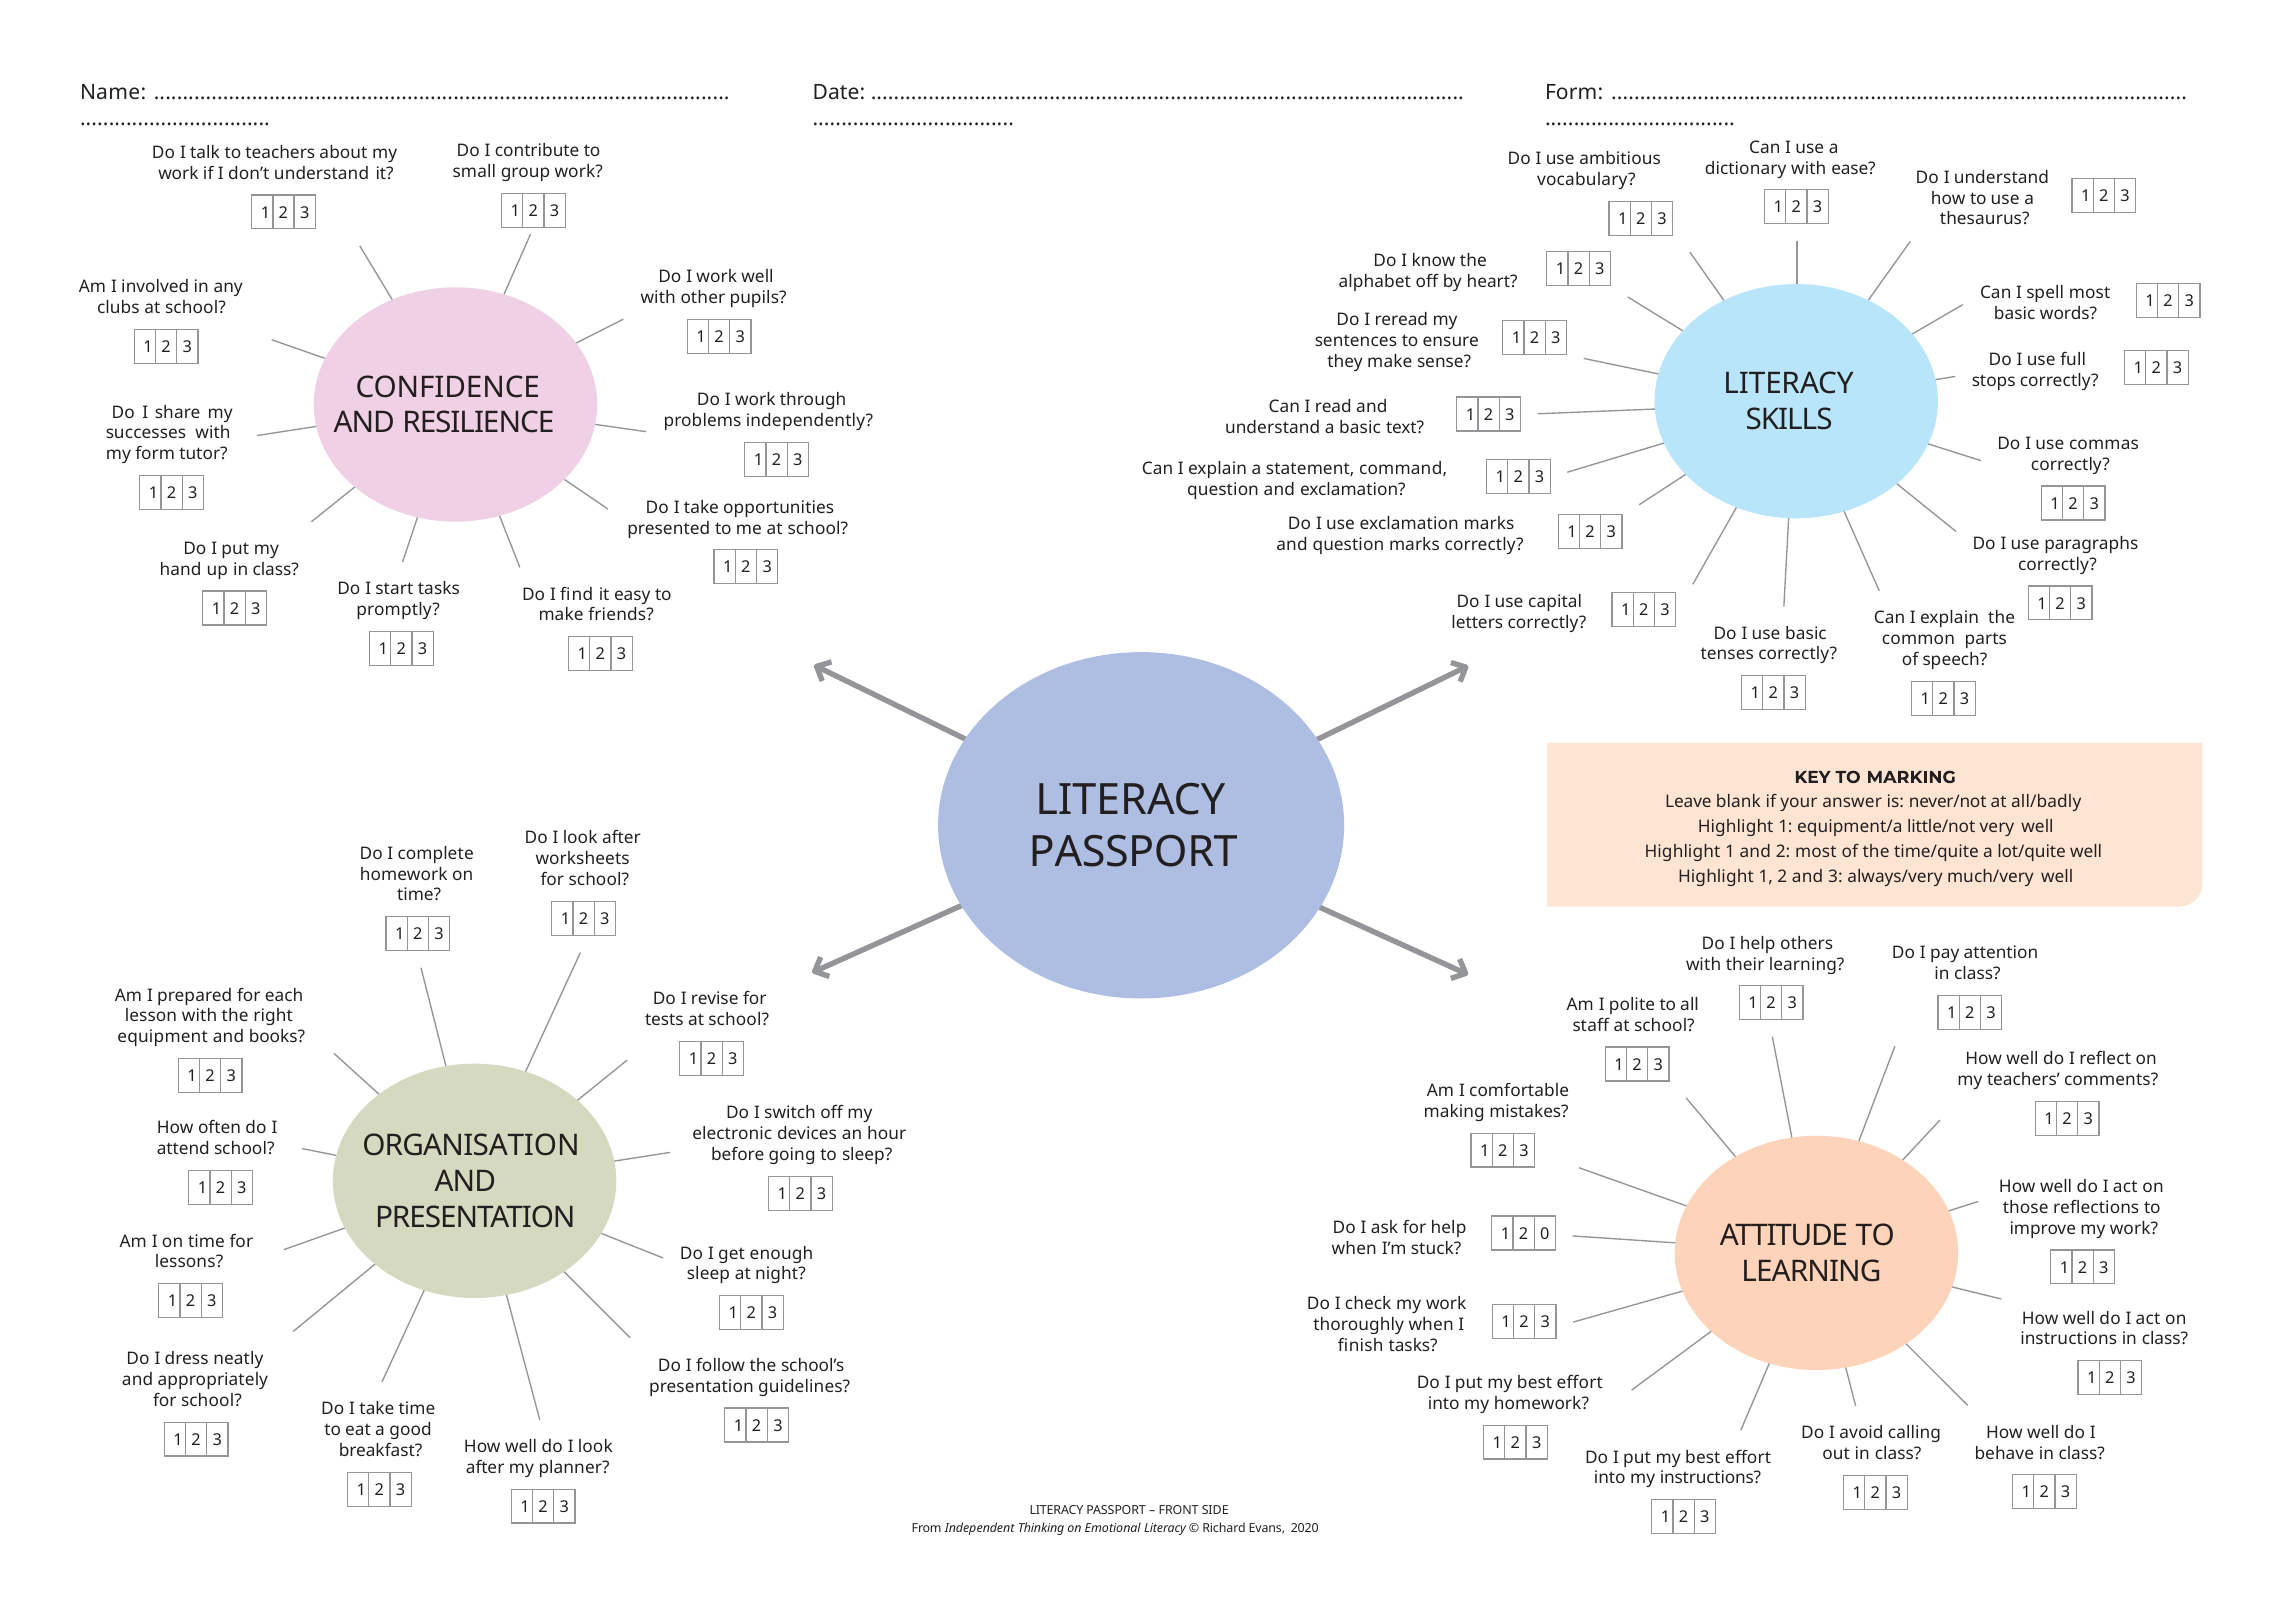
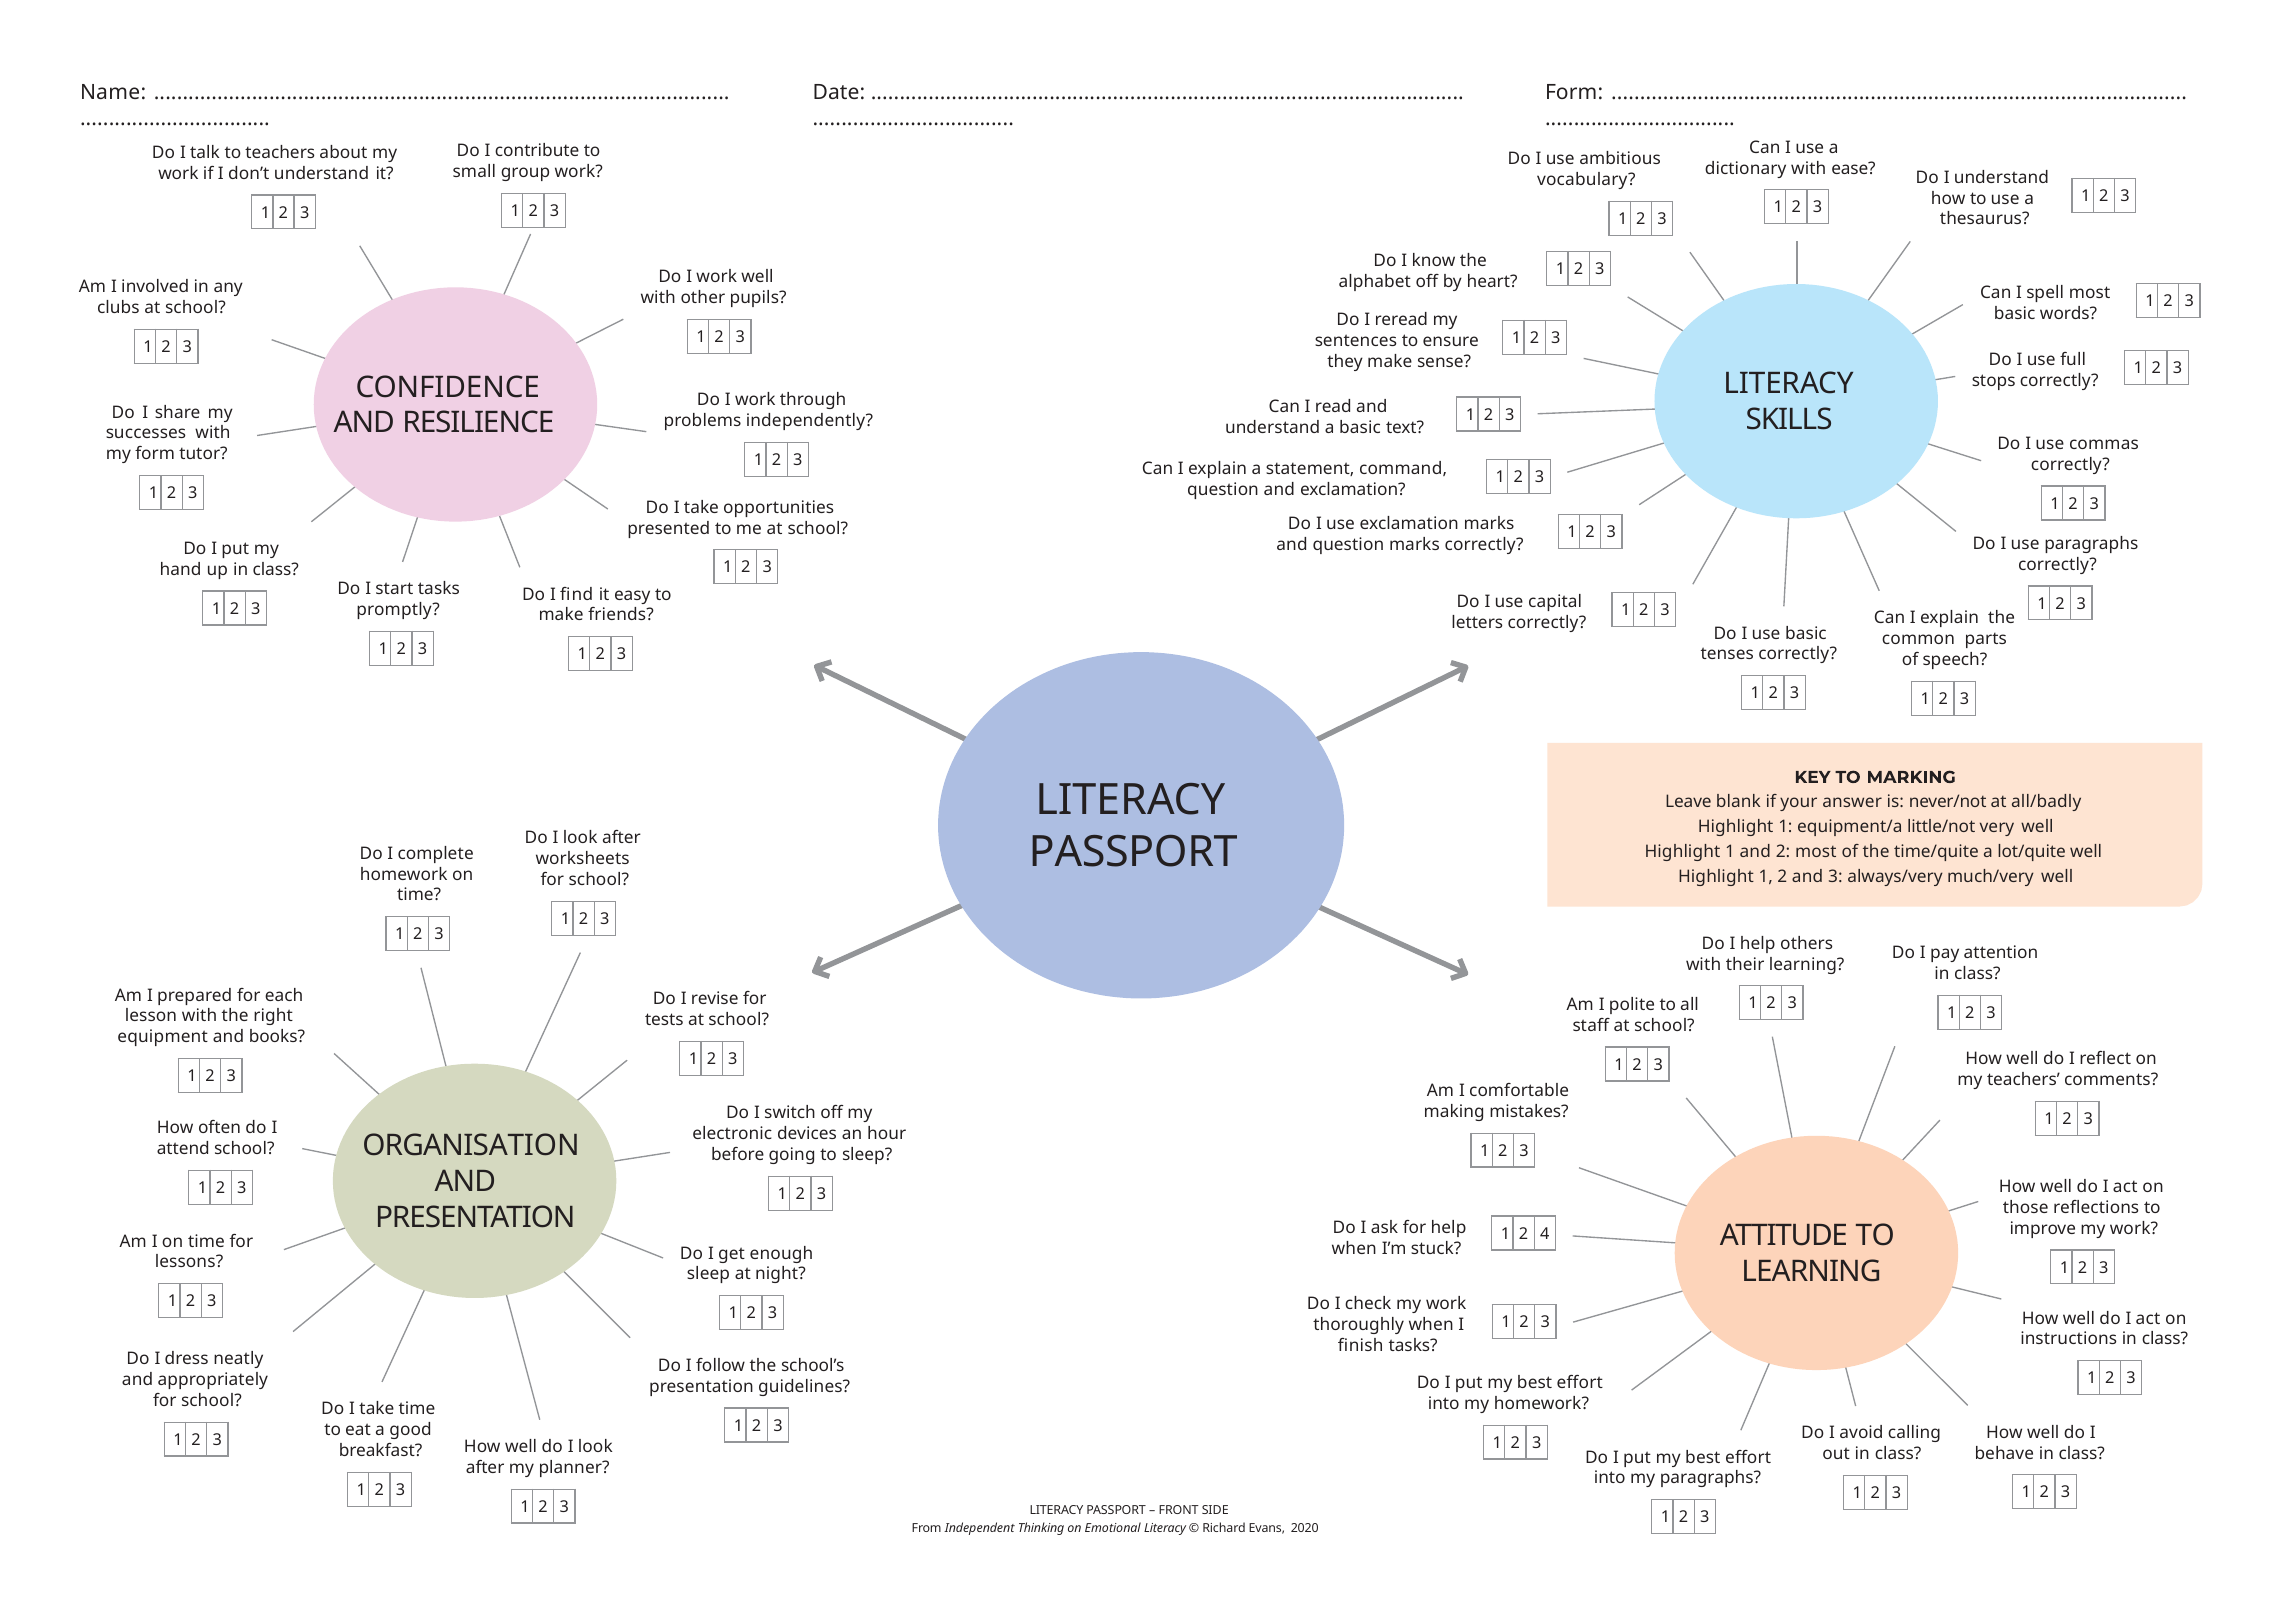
0: 0 -> 4
my instructions: instructions -> paragraphs
